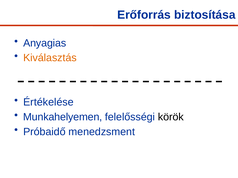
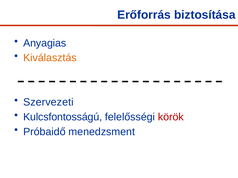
Értékelése: Értékelése -> Szervezeti
Munkahelyemen: Munkahelyemen -> Kulcsfontosságú
körök colour: black -> red
